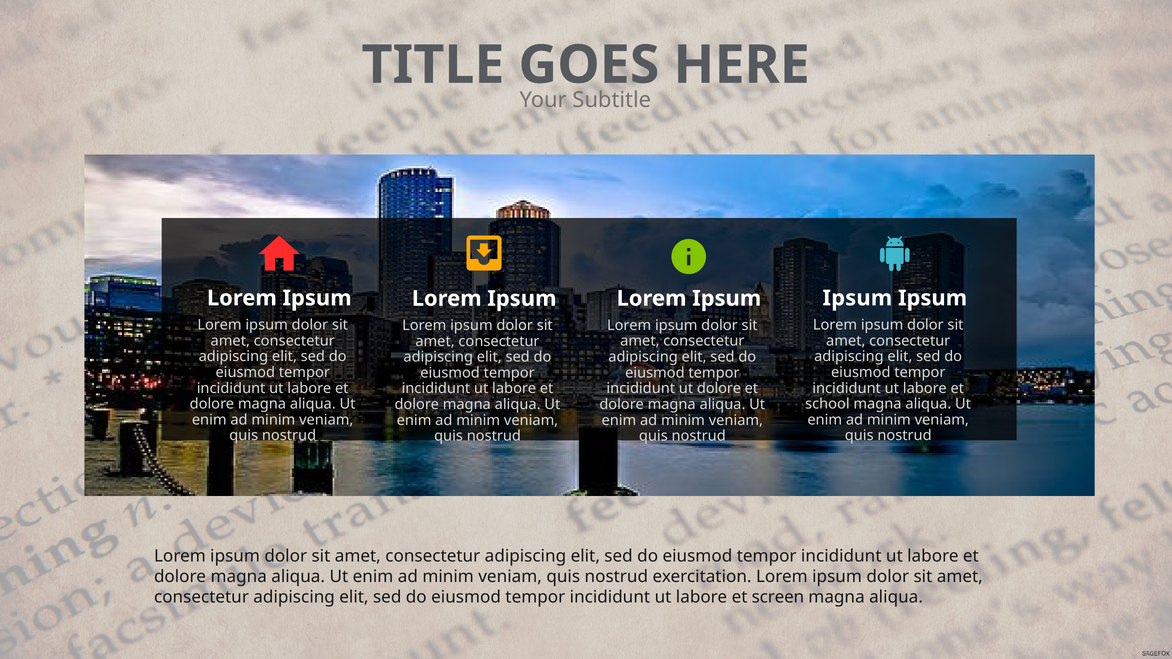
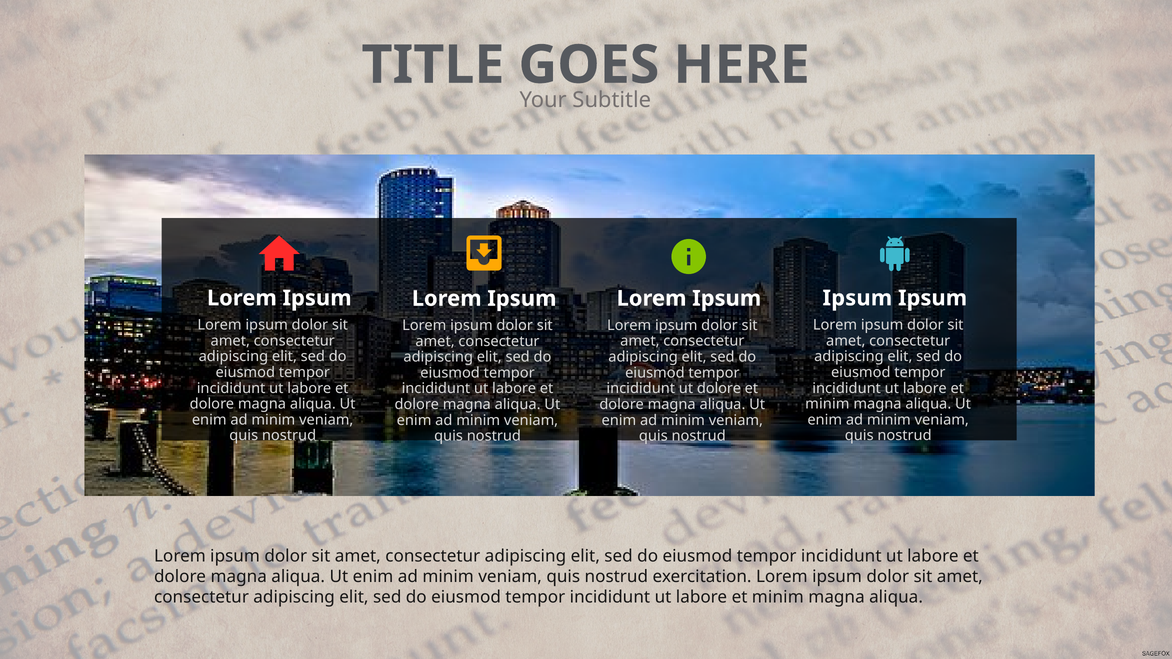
school at (827, 404): school -> minim
screen at (778, 597): screen -> minim
